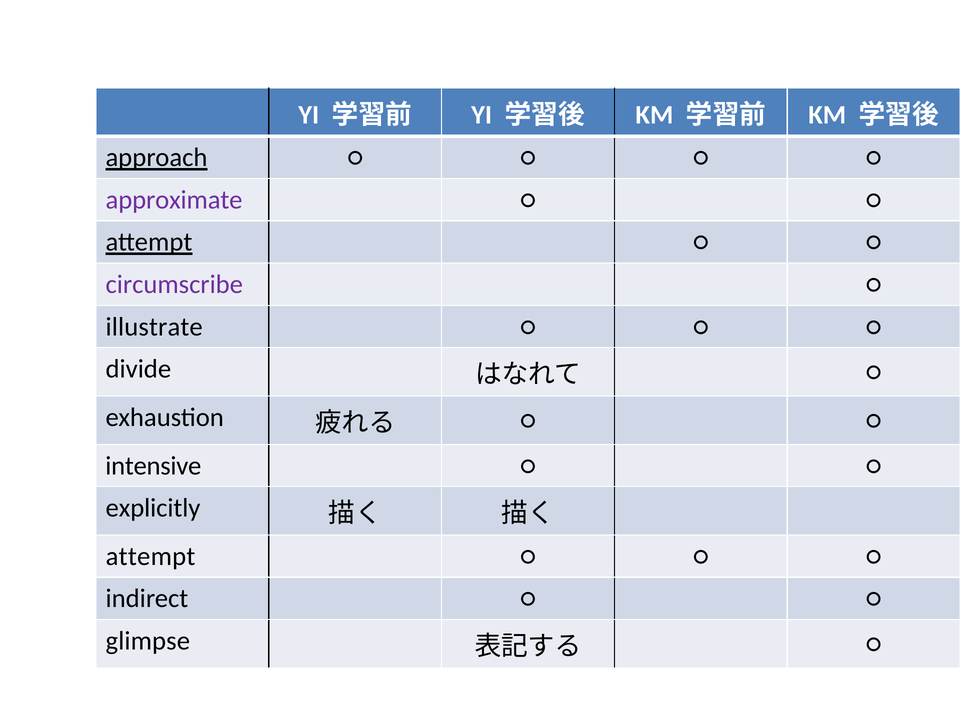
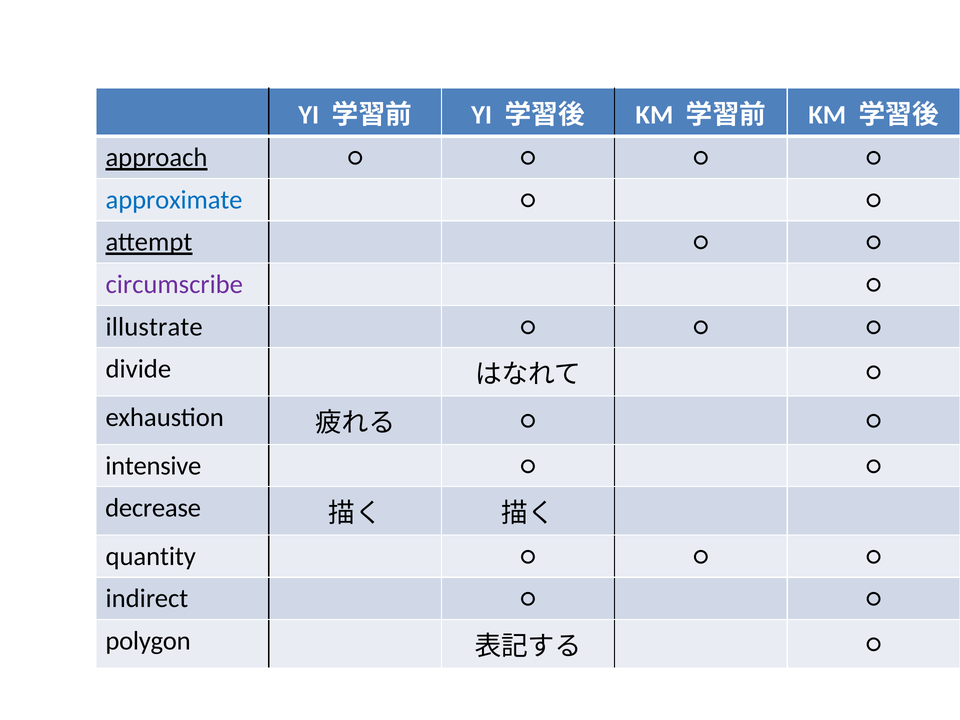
approximate colour: purple -> blue
explicitly: explicitly -> decrease
attempt at (151, 556): attempt -> quantity
glimpse: glimpse -> polygon
